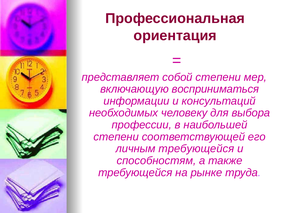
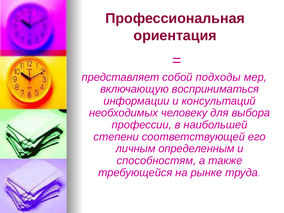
собой степени: степени -> подходы
личным требующейся: требующейся -> определенным
